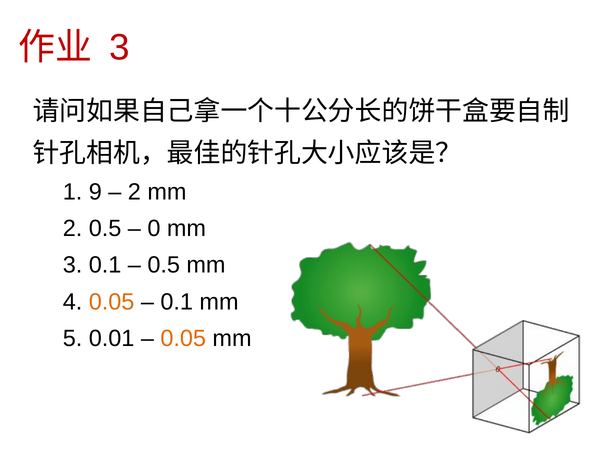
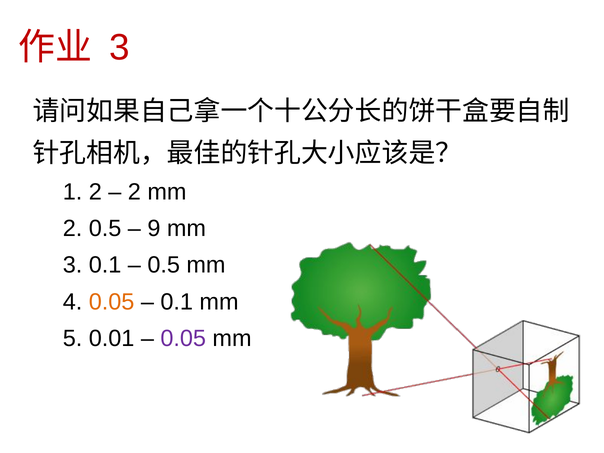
1 9: 9 -> 2
0: 0 -> 9
0.05 at (183, 339) colour: orange -> purple
